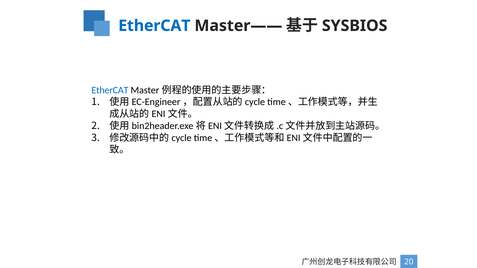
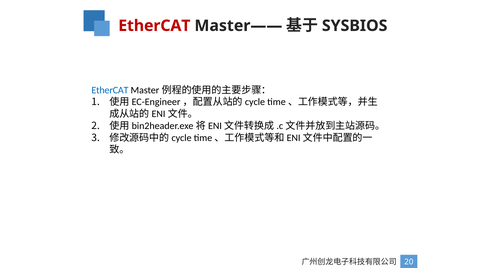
EtherCAT at (154, 26) colour: blue -> red
